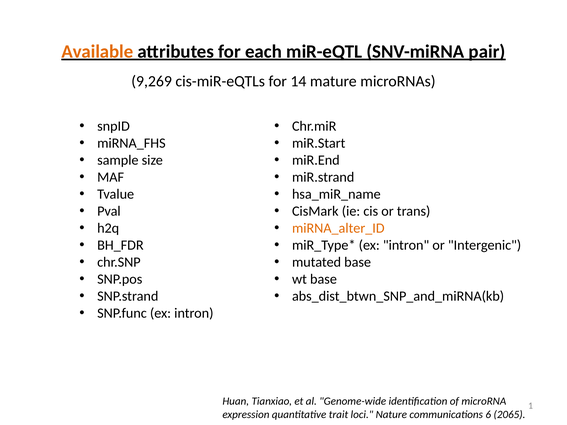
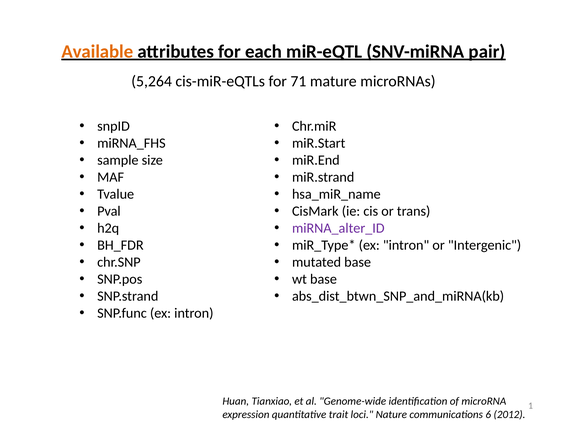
9,269: 9,269 -> 5,264
14: 14 -> 71
miRNA_alter_ID colour: orange -> purple
2065: 2065 -> 2012
